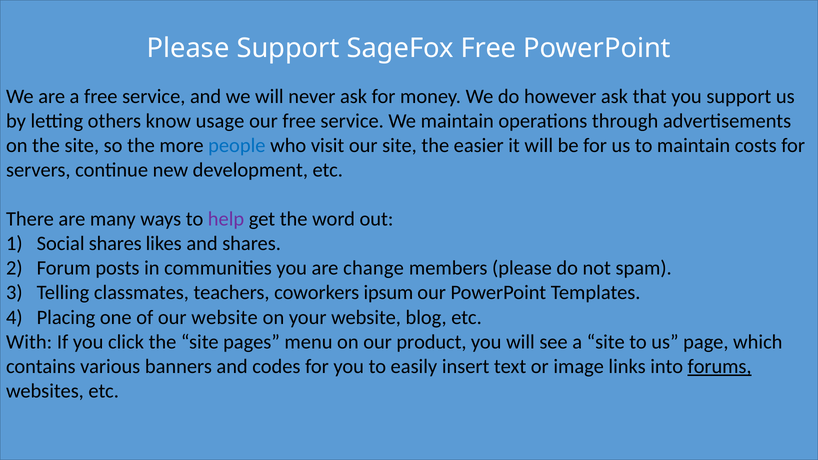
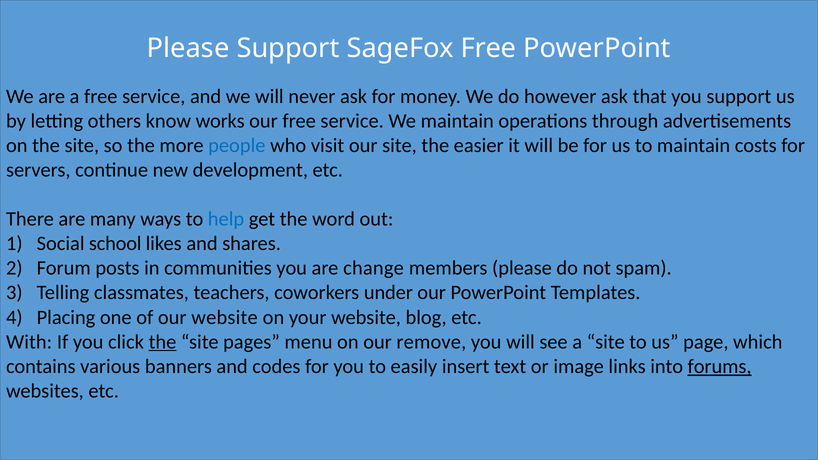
usage: usage -> works
help colour: purple -> blue
Social shares: shares -> school
ipsum: ipsum -> under
the at (162, 342) underline: none -> present
product: product -> remove
